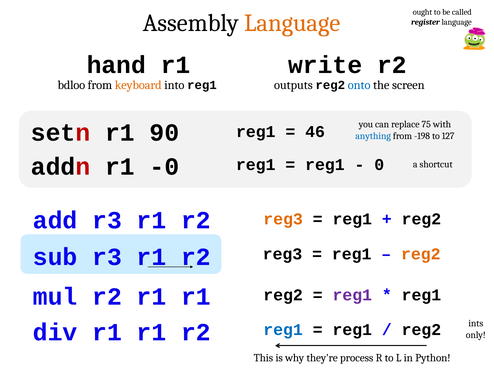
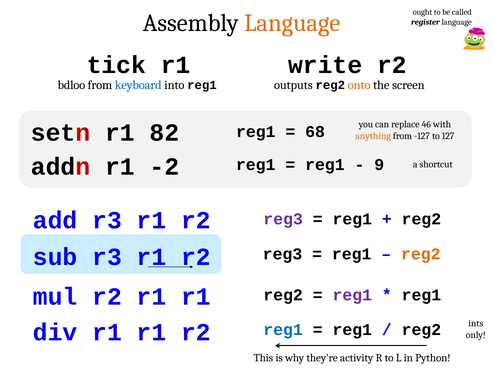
hand: hand -> tick
keyboard colour: orange -> blue
onto colour: blue -> orange
90: 90 -> 82
75: 75 -> 46
46: 46 -> 68
anything colour: blue -> orange
-198: -198 -> -127
-0: -0 -> -2
0: 0 -> 9
reg3 at (283, 219) colour: orange -> purple
process: process -> activity
